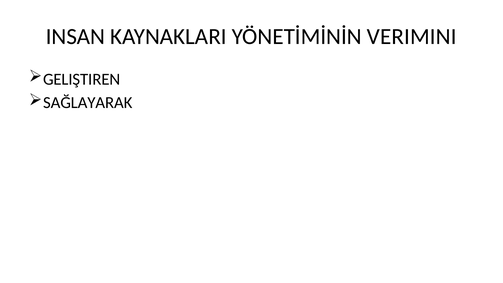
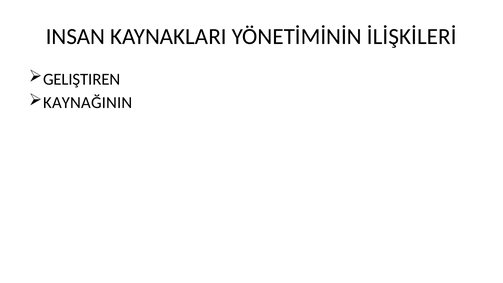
VERIMINI: VERIMINI -> İLİŞKİLERİ
SAĞLAYARAK: SAĞLAYARAK -> KAYNAĞININ
